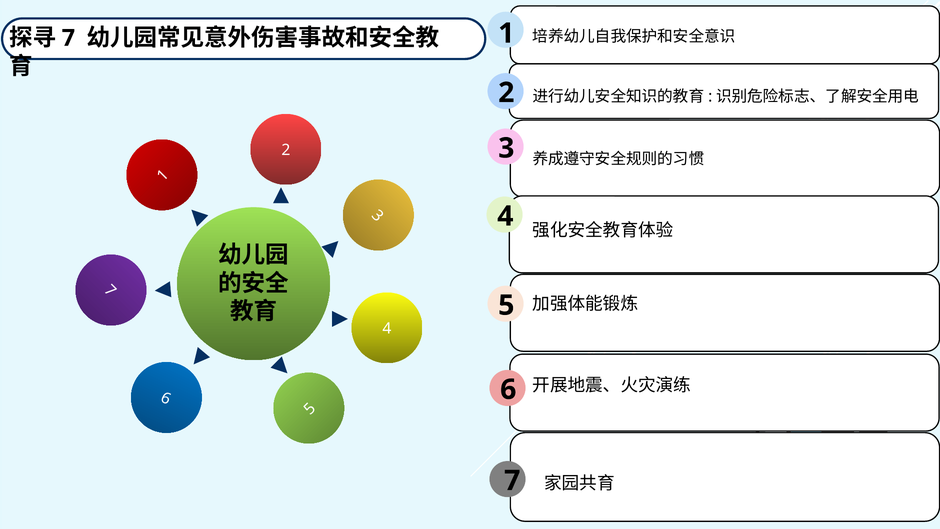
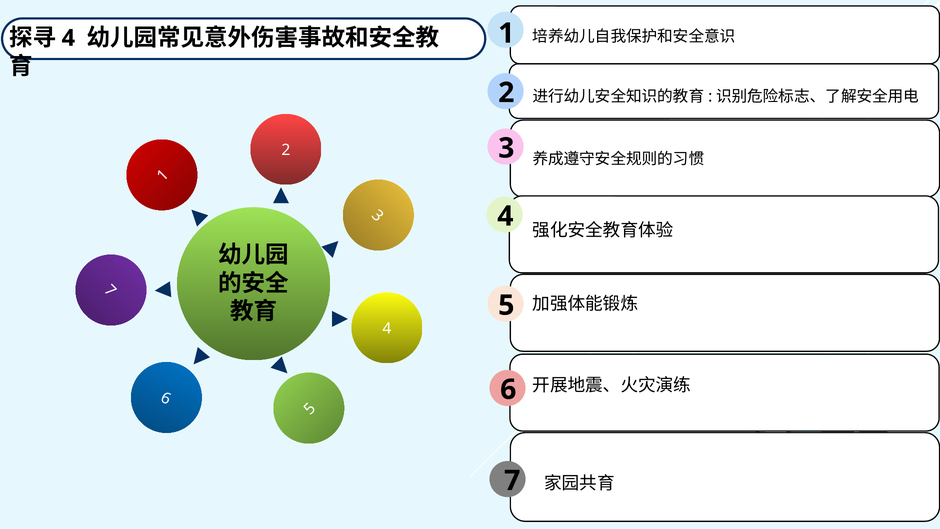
7 at (68, 38): 7 -> 4
